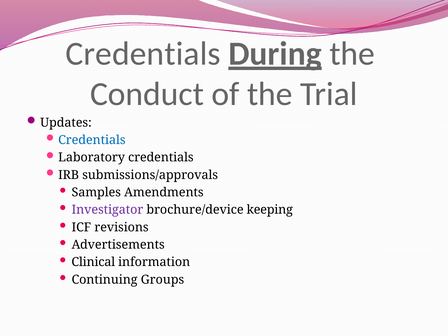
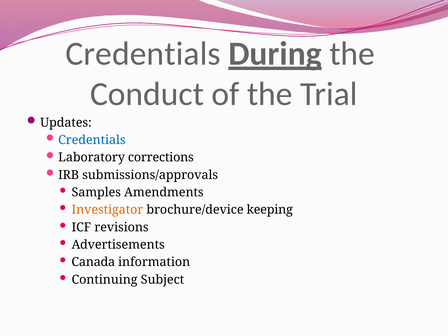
Laboratory credentials: credentials -> corrections
Investigator colour: purple -> orange
Clinical: Clinical -> Canada
Groups: Groups -> Subject
